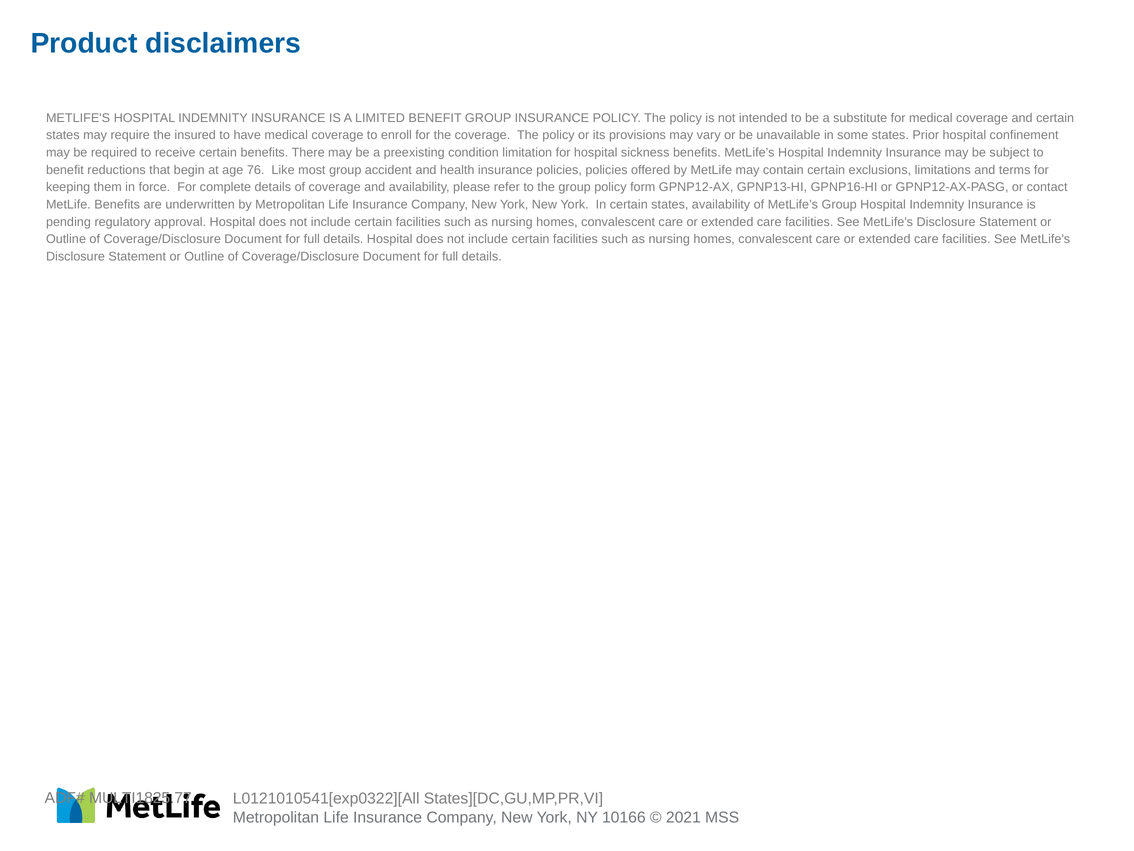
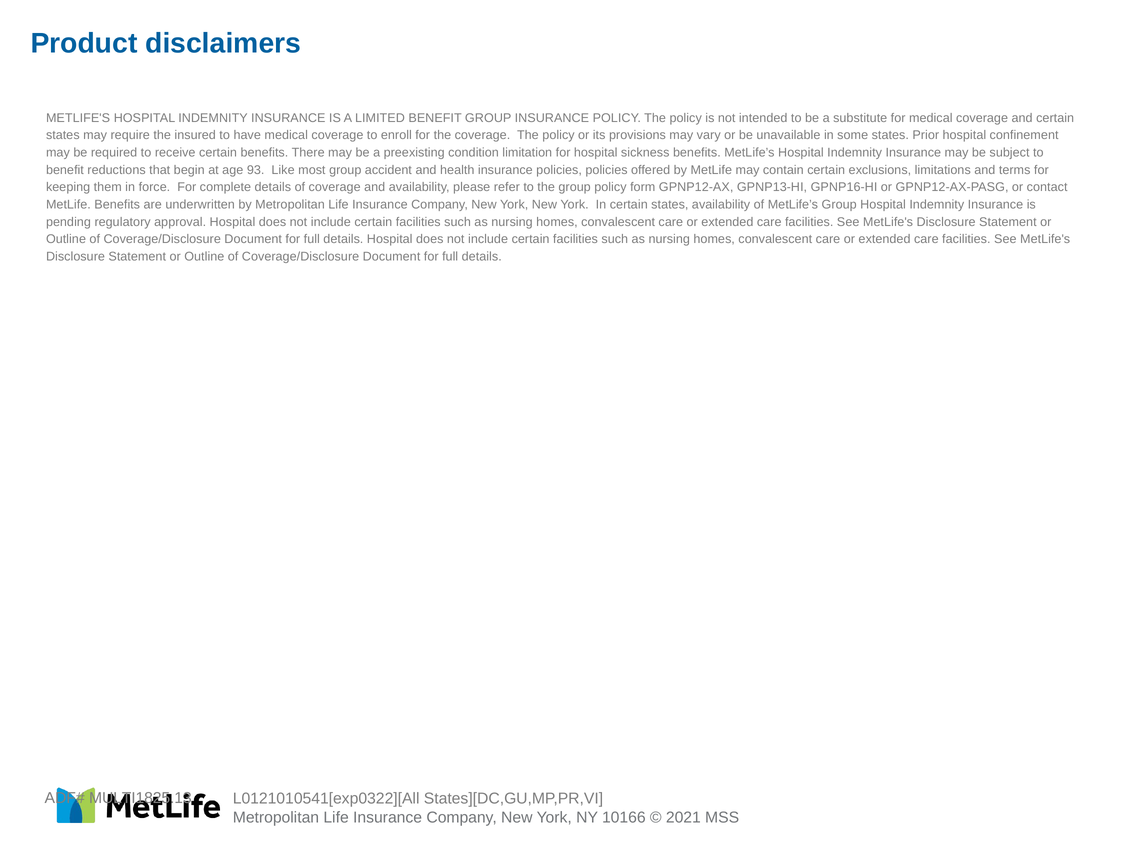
76: 76 -> 93
MULTI1825.77: MULTI1825.77 -> MULTI1825.13
